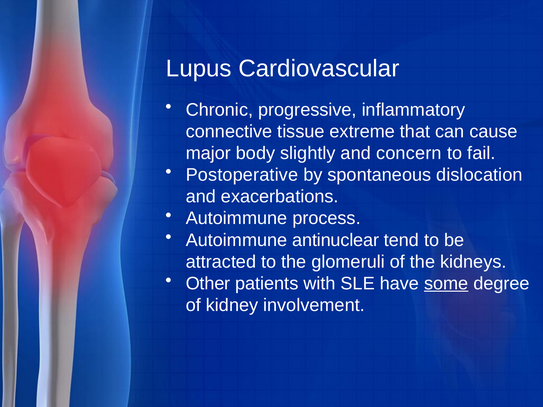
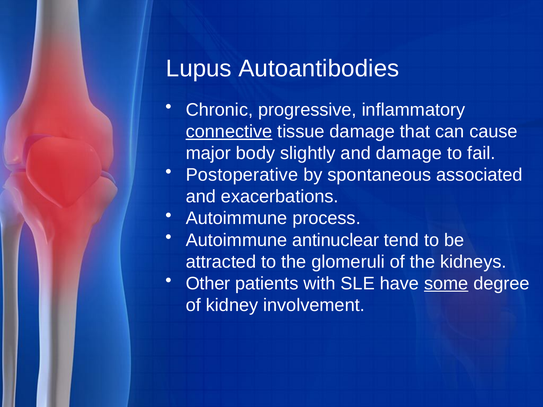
Cardiovascular: Cardiovascular -> Autoantibodies
connective underline: none -> present
tissue extreme: extreme -> damage
and concern: concern -> damage
dislocation: dislocation -> associated
